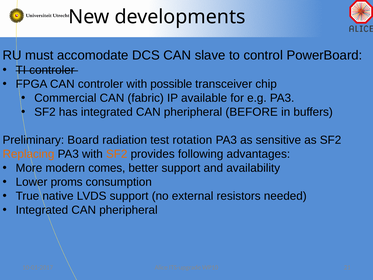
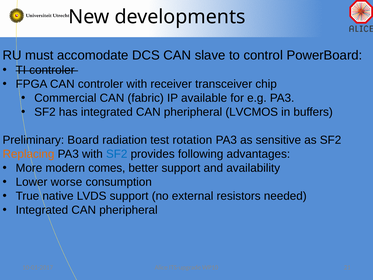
possible: possible -> receiver
BEFORE: BEFORE -> LVCMOS
SF2 at (117, 154) colour: orange -> blue
proms: proms -> worse
